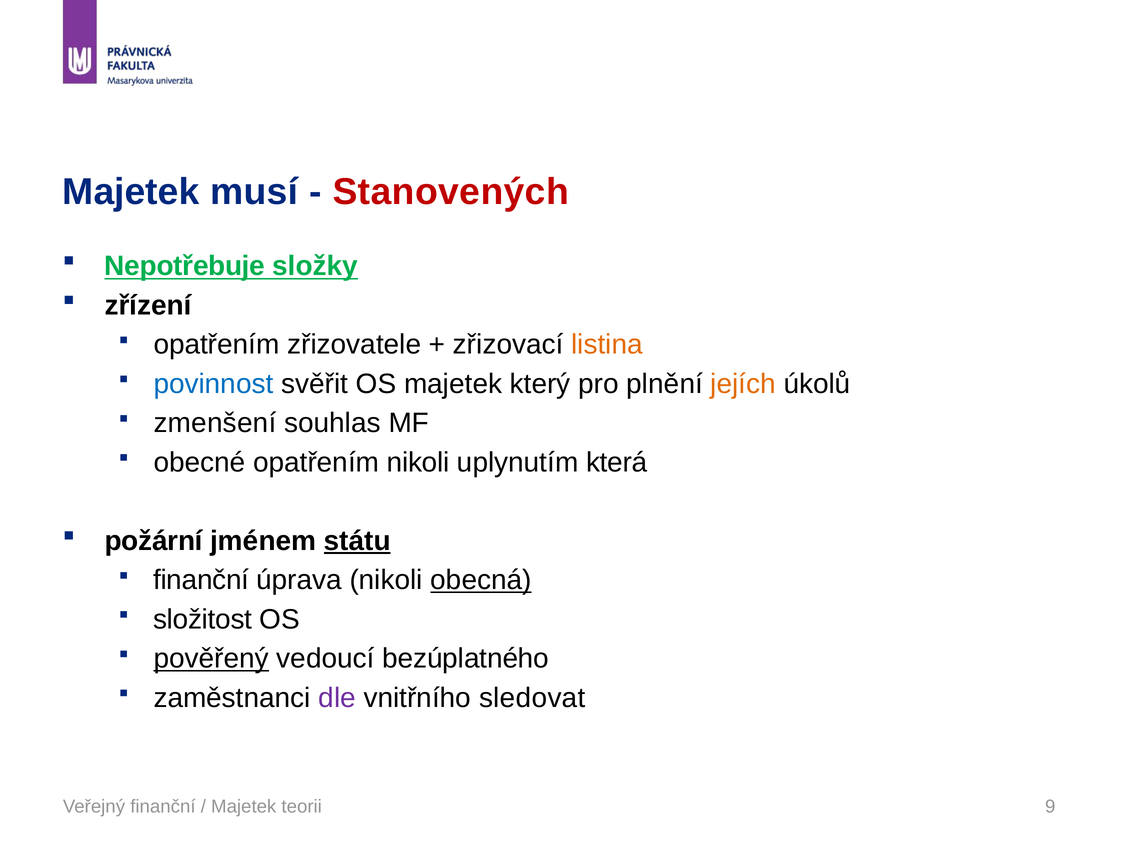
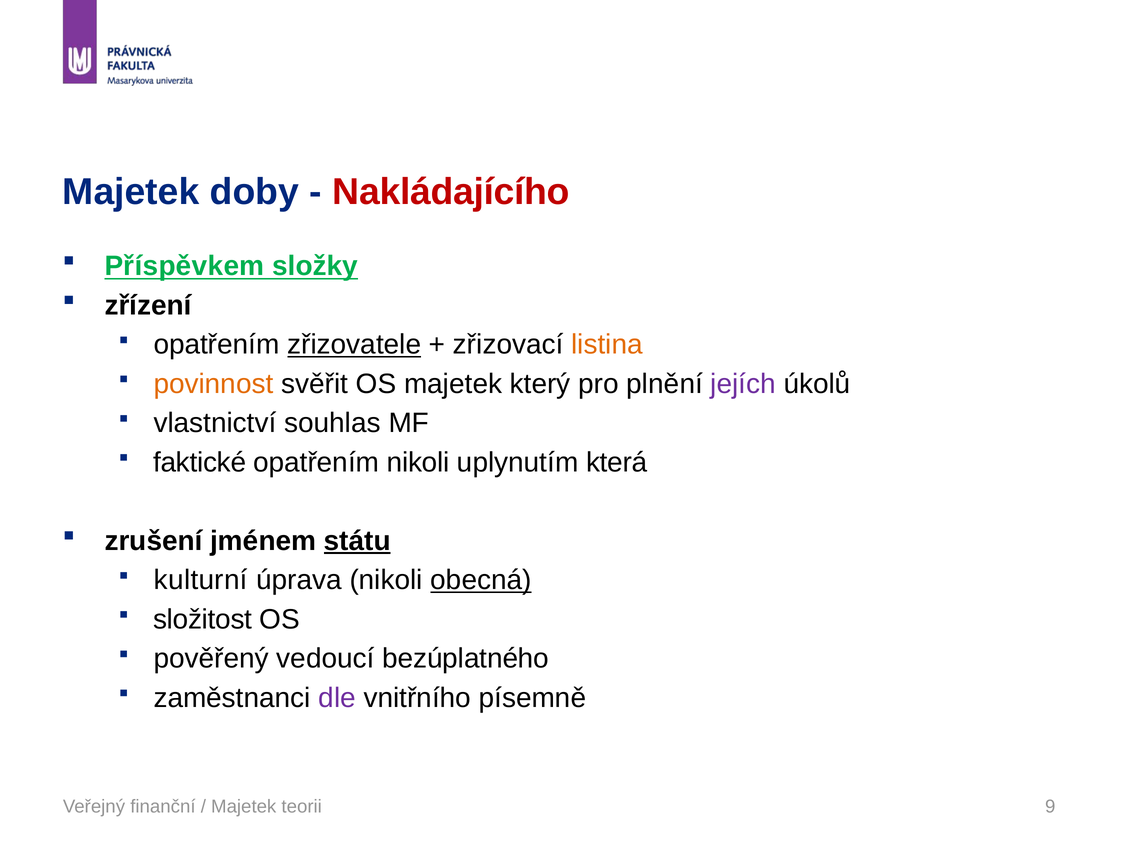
musí: musí -> doby
Stanovených: Stanovených -> Nakládajícího
Nepotřebuje: Nepotřebuje -> Příspěvkem
zřizovatele underline: none -> present
povinnost colour: blue -> orange
jejích colour: orange -> purple
zmenšení: zmenšení -> vlastnictví
obecné: obecné -> faktické
požární: požární -> zrušení
finanční at (201, 580): finanční -> kulturní
pověřený underline: present -> none
sledovat: sledovat -> písemně
